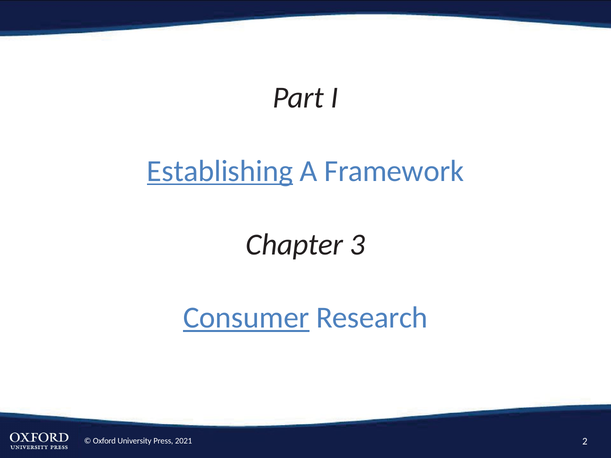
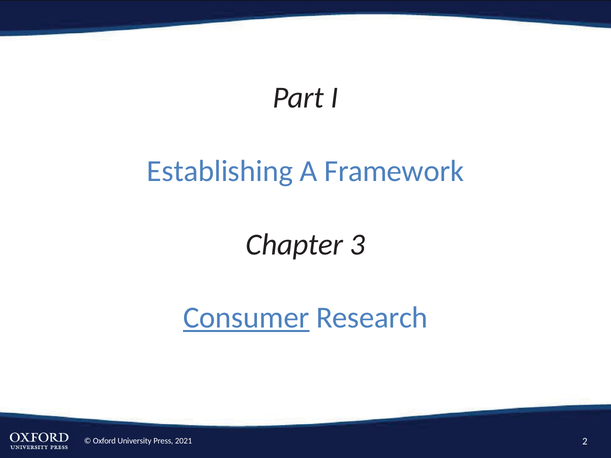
Establishing underline: present -> none
